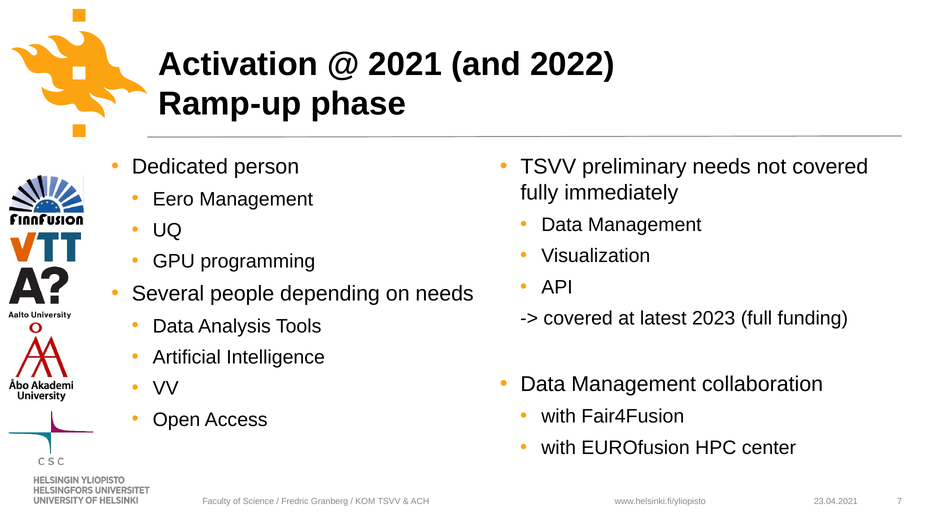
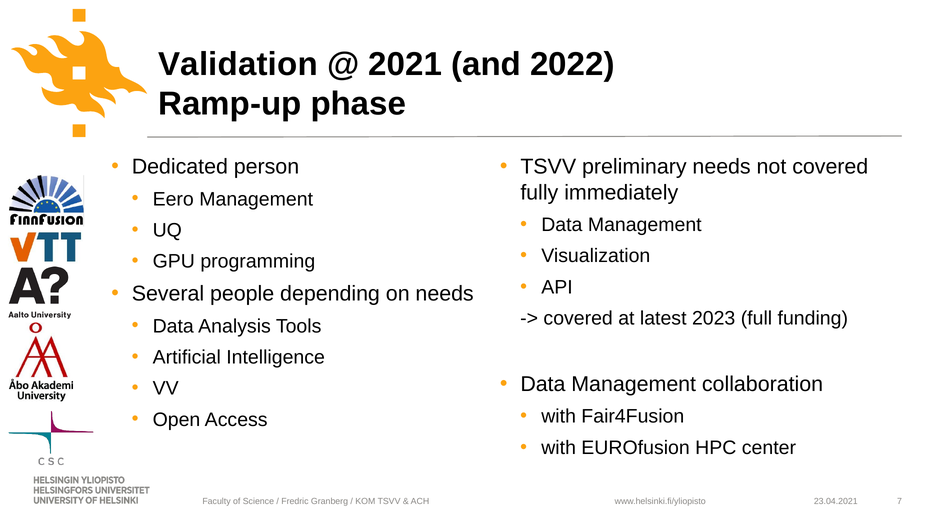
Activation: Activation -> Validation
